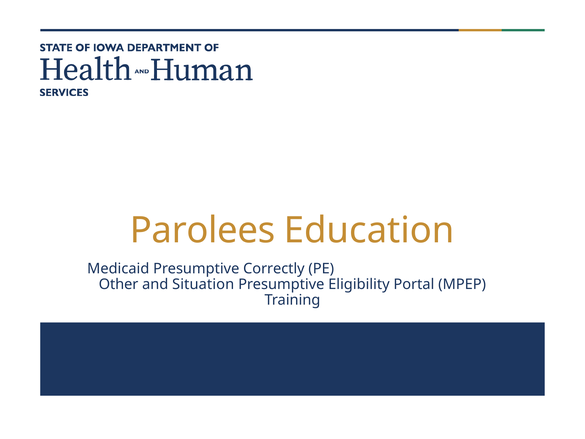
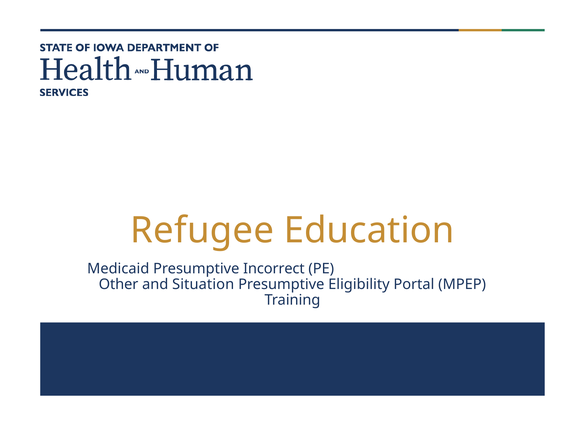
Parolees: Parolees -> Refugee
Correctly: Correctly -> Incorrect
